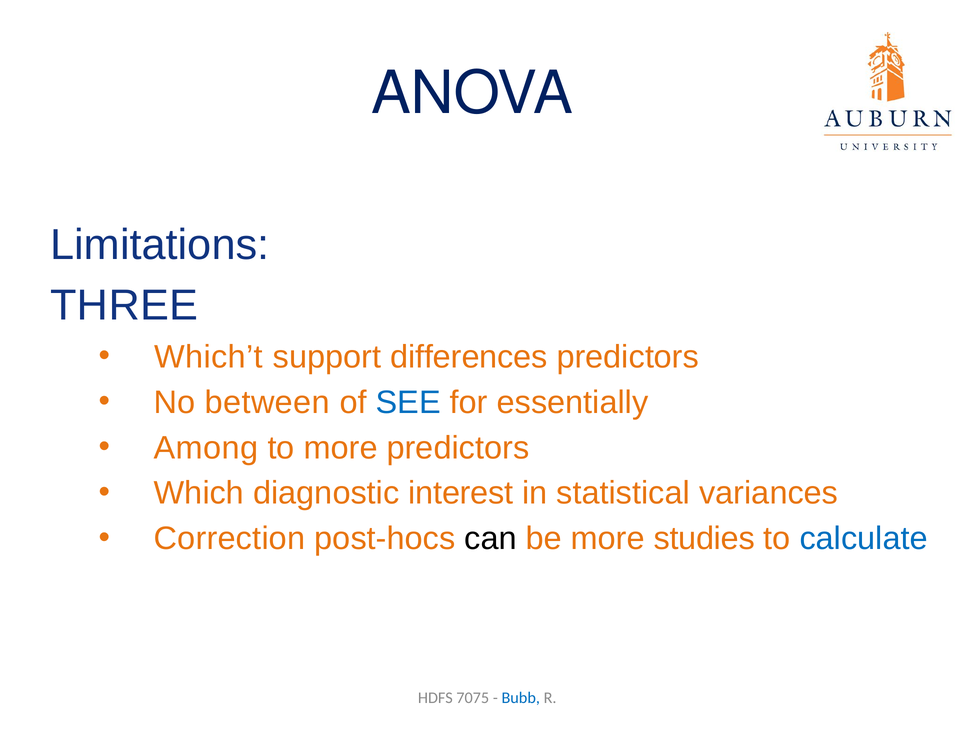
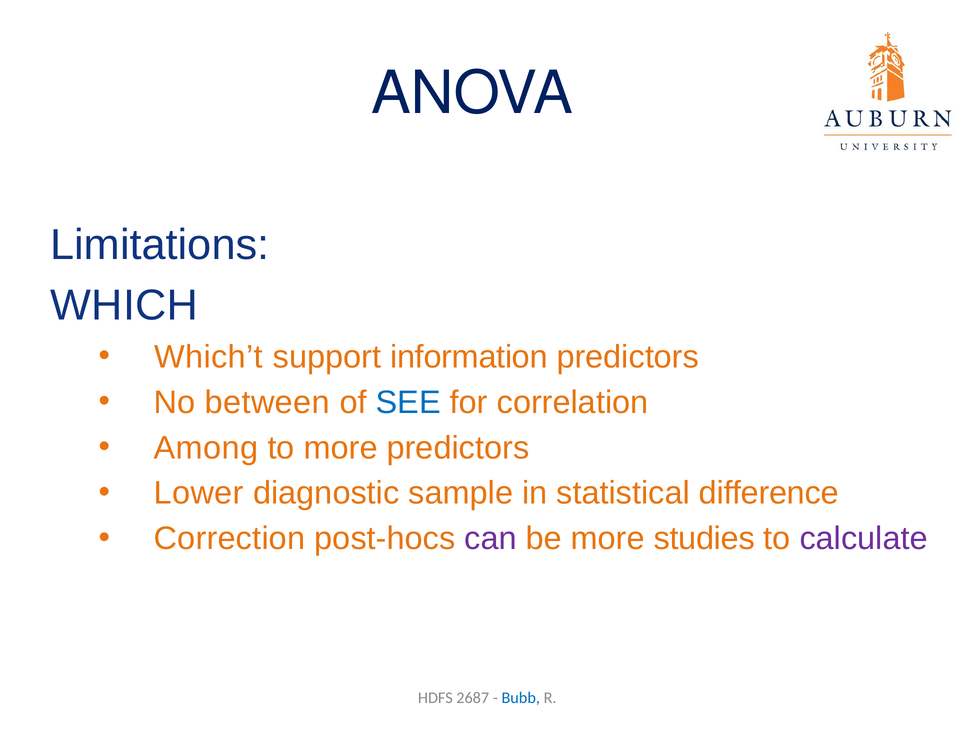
THREE: THREE -> WHICH
differences: differences -> information
essentially: essentially -> correlation
Which: Which -> Lower
interest: interest -> sample
variances: variances -> difference
can colour: black -> purple
calculate colour: blue -> purple
7075: 7075 -> 2687
